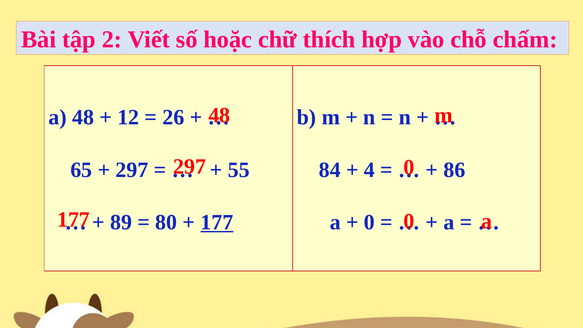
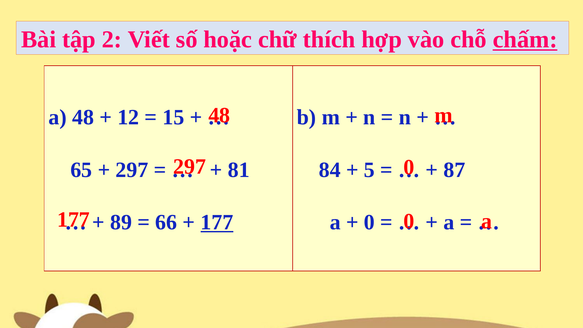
chấm underline: none -> present
26: 26 -> 15
55: 55 -> 81
4: 4 -> 5
86: 86 -> 87
80: 80 -> 66
